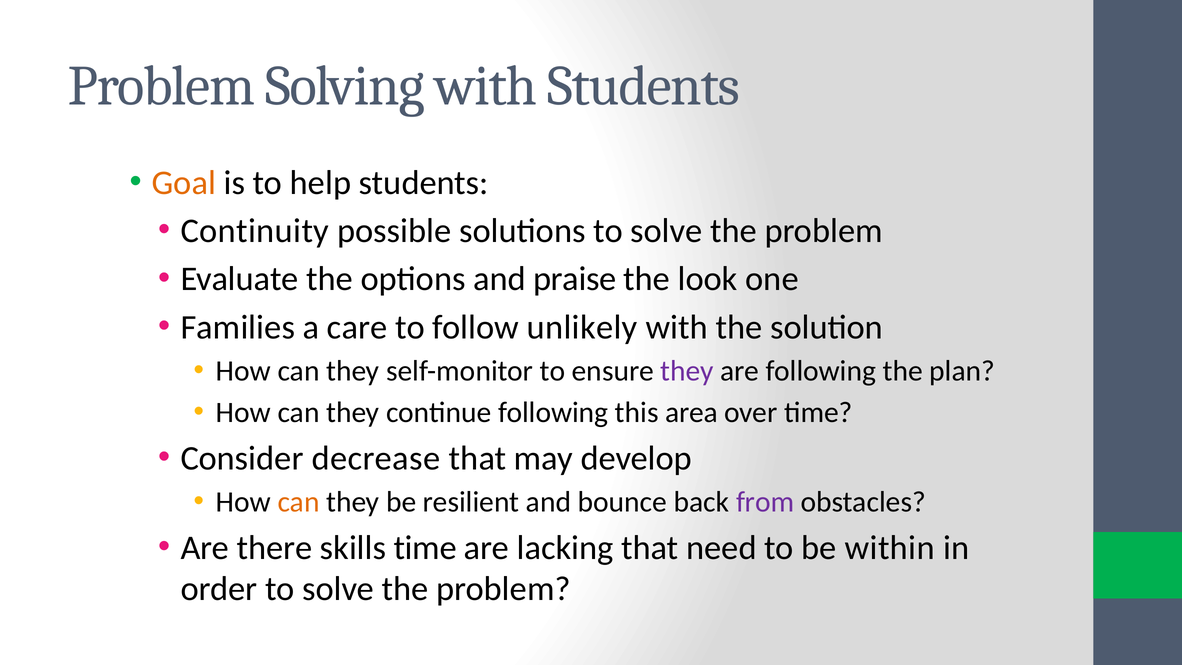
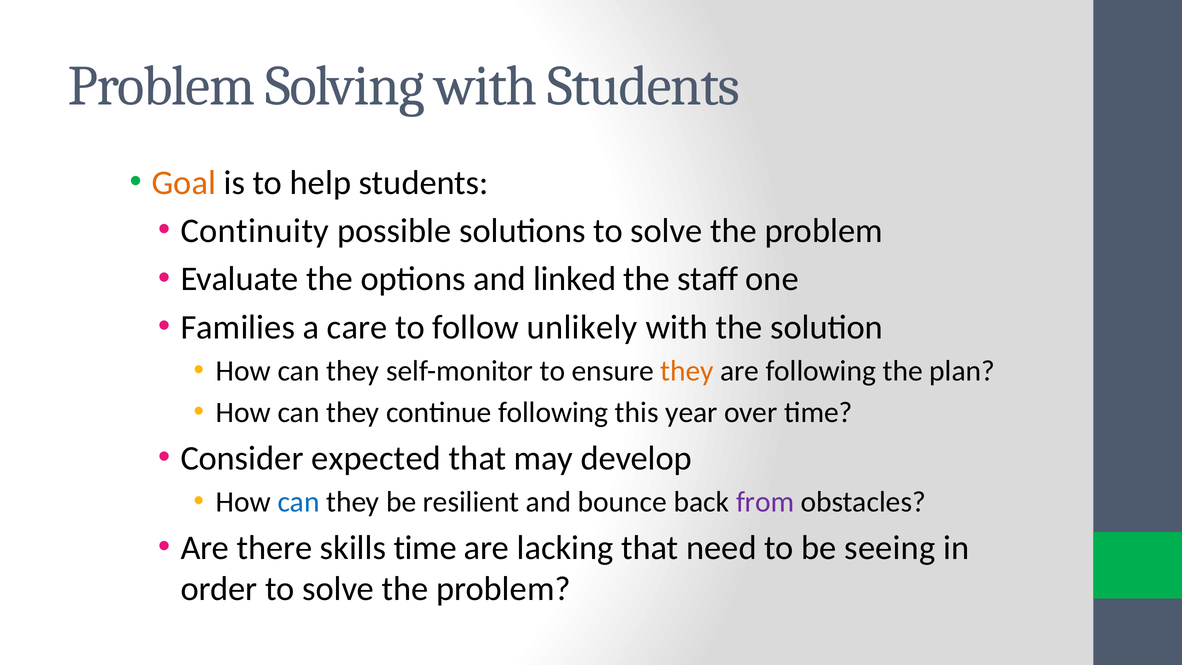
praise: praise -> linked
look: look -> staff
they at (687, 371) colour: purple -> orange
area: area -> year
decrease: decrease -> expected
can at (299, 502) colour: orange -> blue
within: within -> seeing
